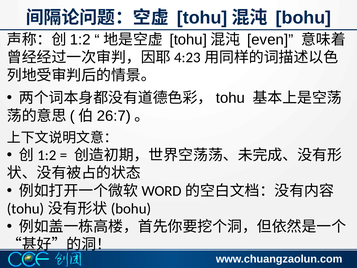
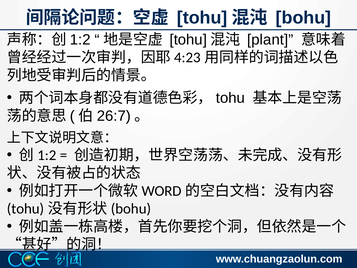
even: even -> plant
